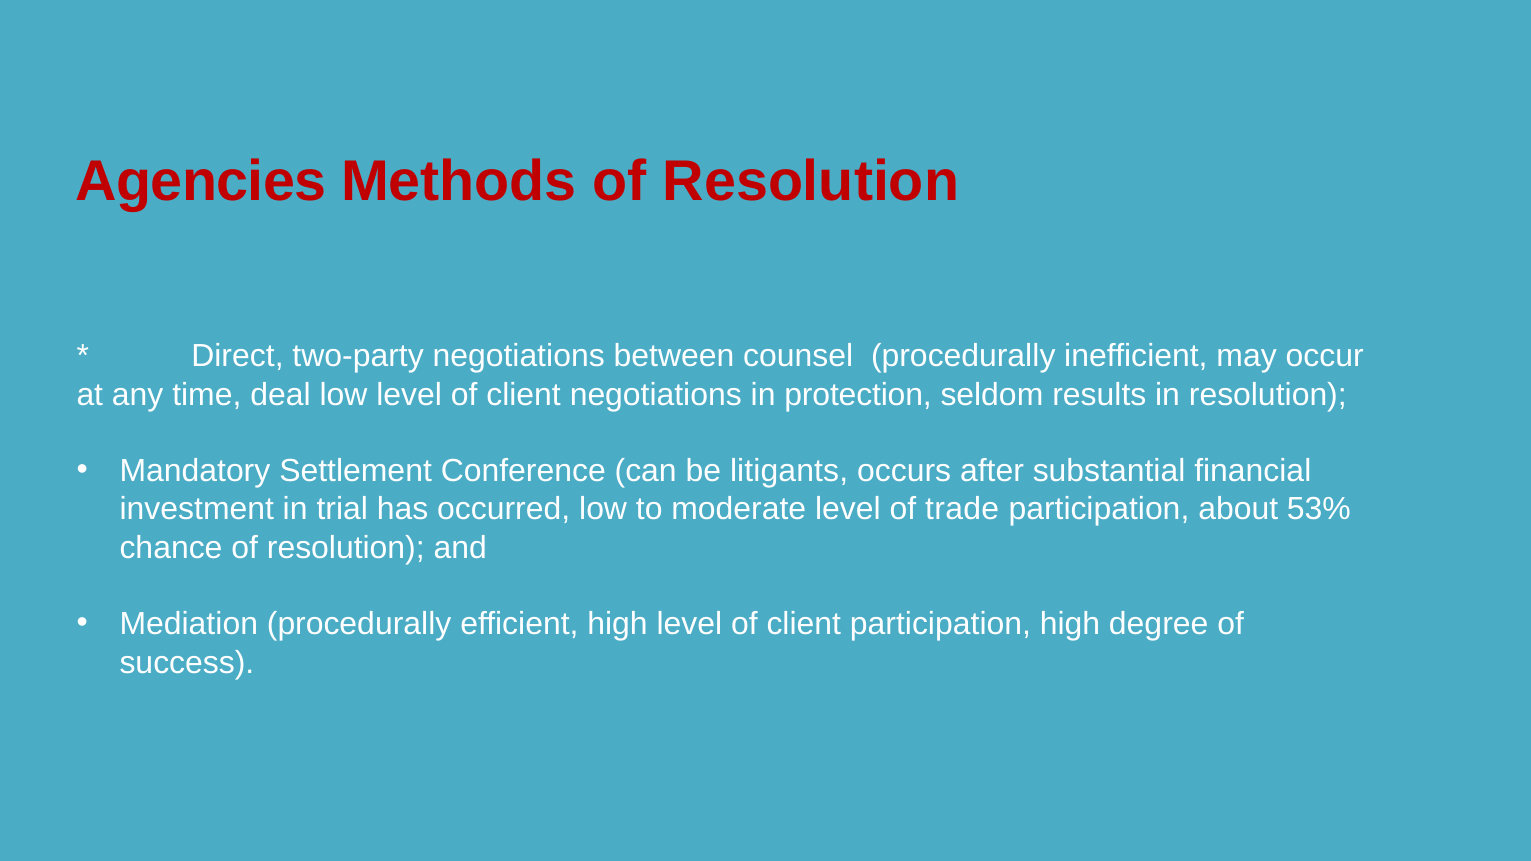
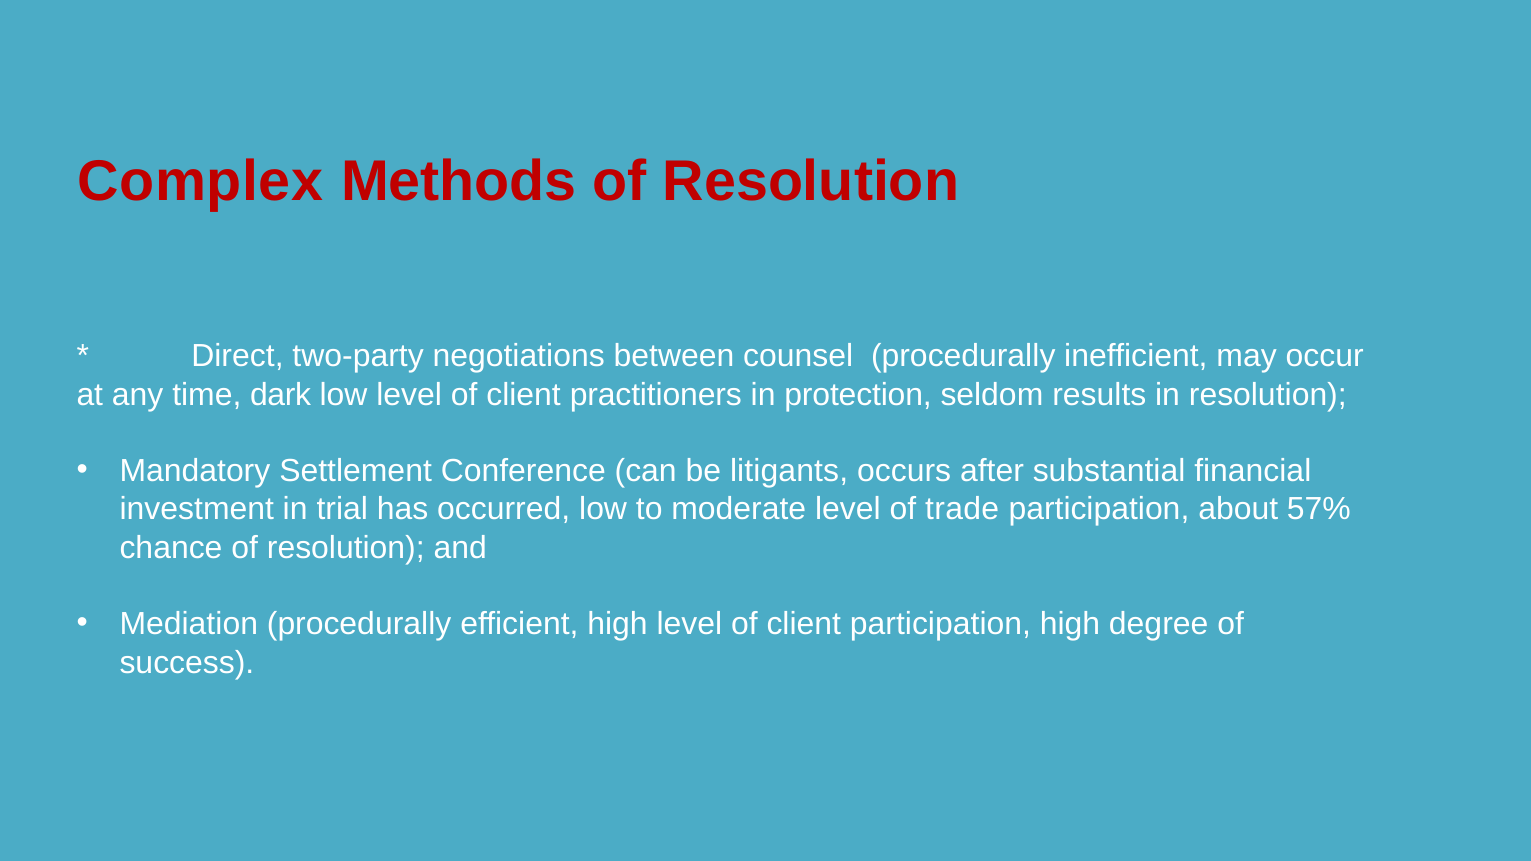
Agencies: Agencies -> Complex
deal: deal -> dark
client negotiations: negotiations -> practitioners
53%: 53% -> 57%
